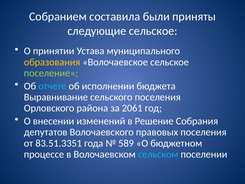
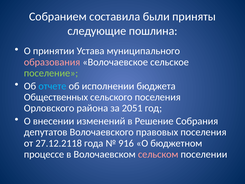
следующие сельское: сельское -> пошлина
образования colour: yellow -> pink
Выравнивание: Выравнивание -> Общественных
2061: 2061 -> 2051
83.51.3351: 83.51.3351 -> 27.12.2118
589: 589 -> 916
сельском colour: light blue -> pink
